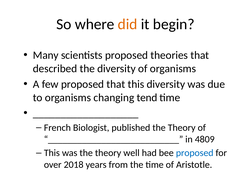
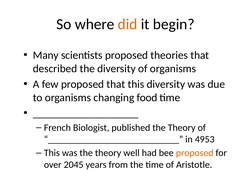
tend: tend -> food
4809: 4809 -> 4953
proposed at (195, 153) colour: blue -> orange
2018: 2018 -> 2045
